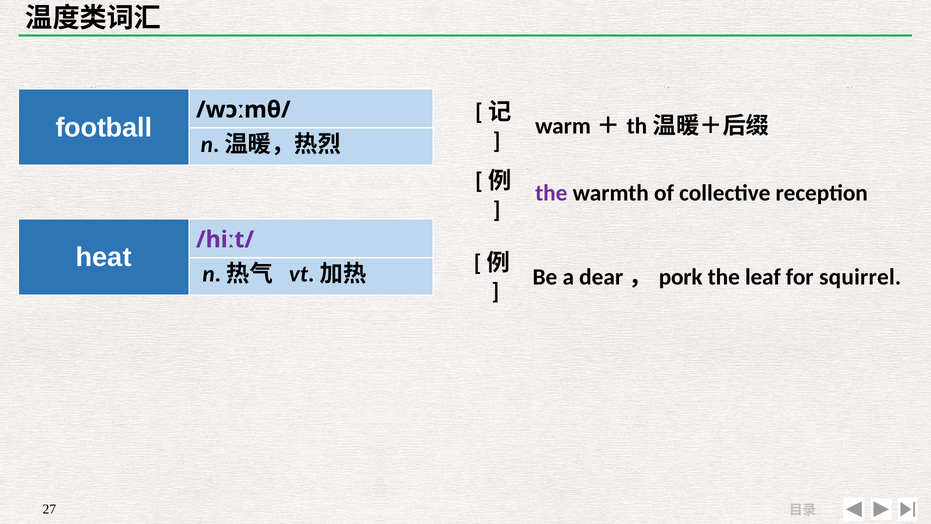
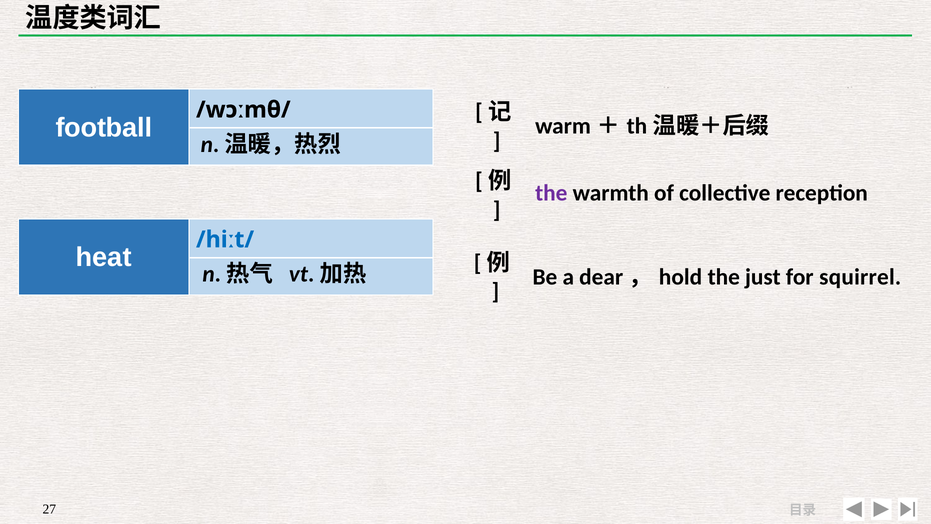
/hiːt/ colour: purple -> blue
pork: pork -> hold
leaf: leaf -> just
